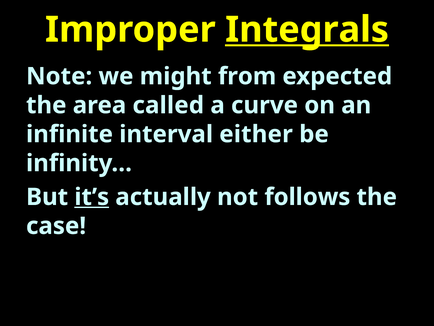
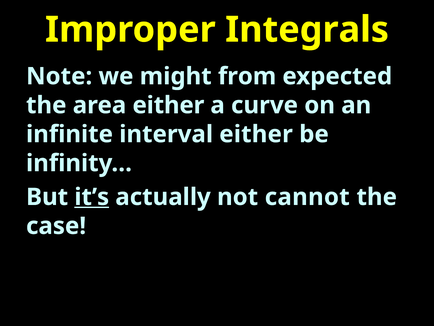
Integrals underline: present -> none
area called: called -> either
follows: follows -> cannot
